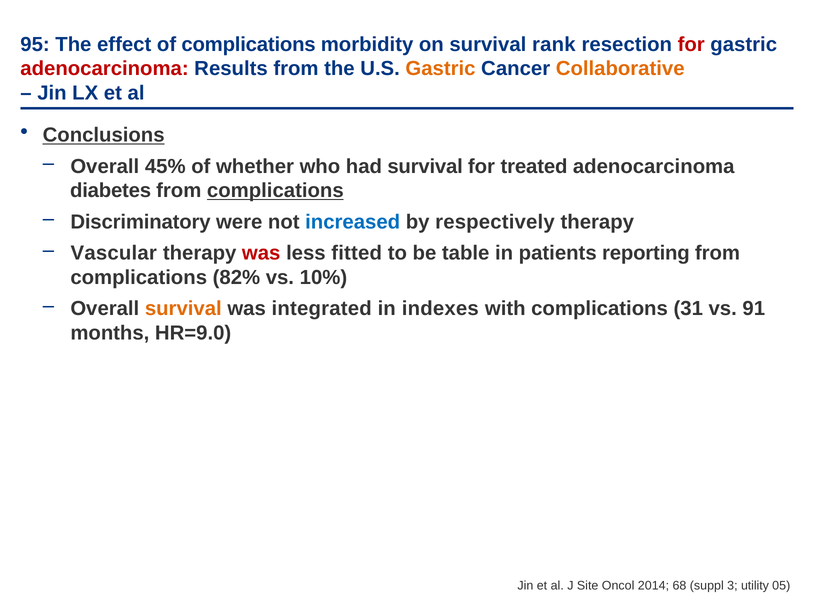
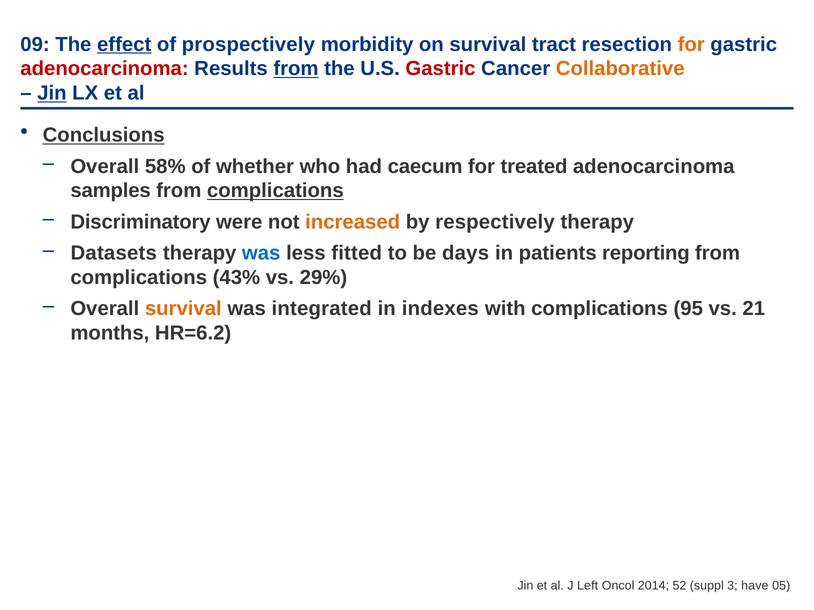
95: 95 -> 09
effect underline: none -> present
of complications: complications -> prospectively
rank: rank -> tract
for at (691, 44) colour: red -> orange
from at (296, 69) underline: none -> present
Gastric at (441, 69) colour: orange -> red
Jin at (52, 93) underline: none -> present
45%: 45% -> 58%
had survival: survival -> caecum
diabetes: diabetes -> samples
increased colour: blue -> orange
Vascular: Vascular -> Datasets
was at (261, 253) colour: red -> blue
table: table -> days
82%: 82% -> 43%
10%: 10% -> 29%
31: 31 -> 95
91: 91 -> 21
HR=9.0: HR=9.0 -> HR=6.2
Site: Site -> Left
68: 68 -> 52
utility: utility -> have
